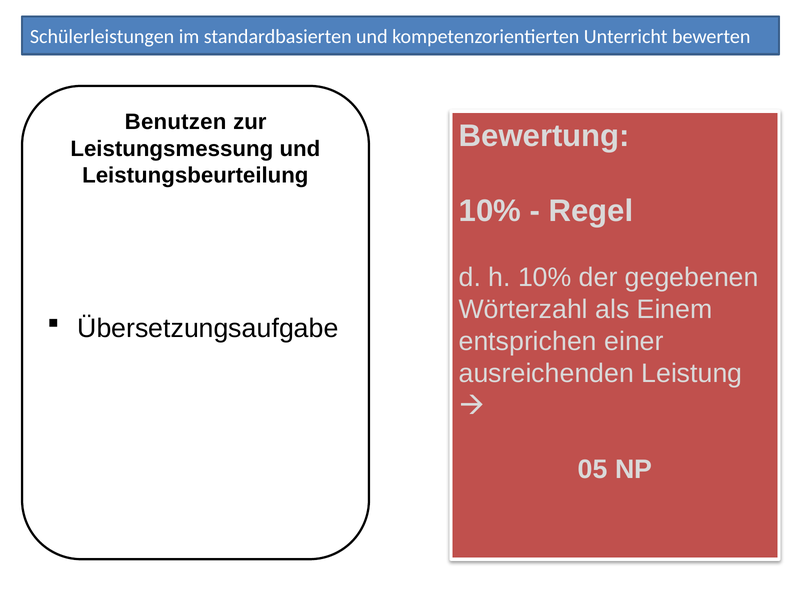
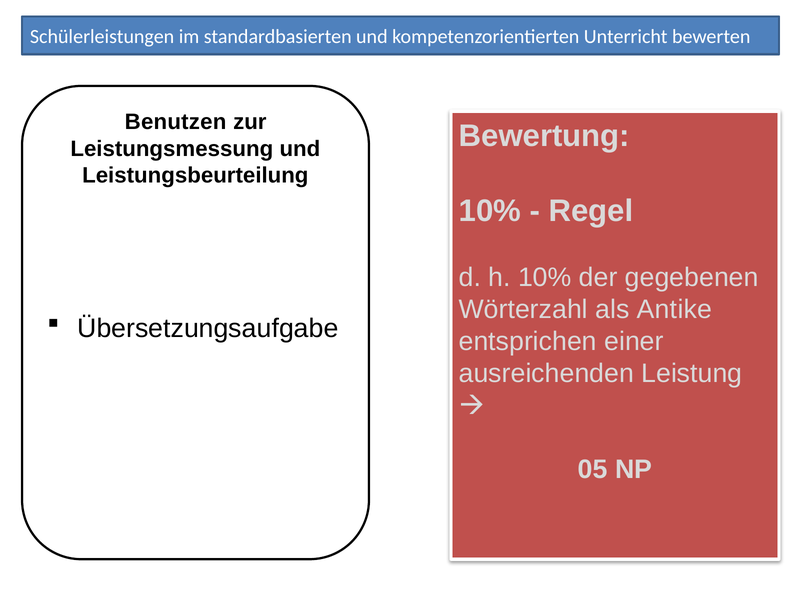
Einem: Einem -> Antike
